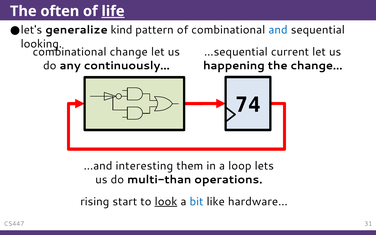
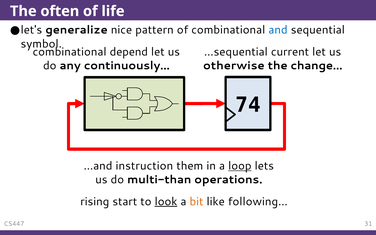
life underline: present -> none
kind: kind -> nice
looking: looking -> symbol
change: change -> depend
happening: happening -> otherwise
interesting: interesting -> instruction
loop underline: none -> present
bit colour: blue -> orange
hardware…: hardware… -> following…
